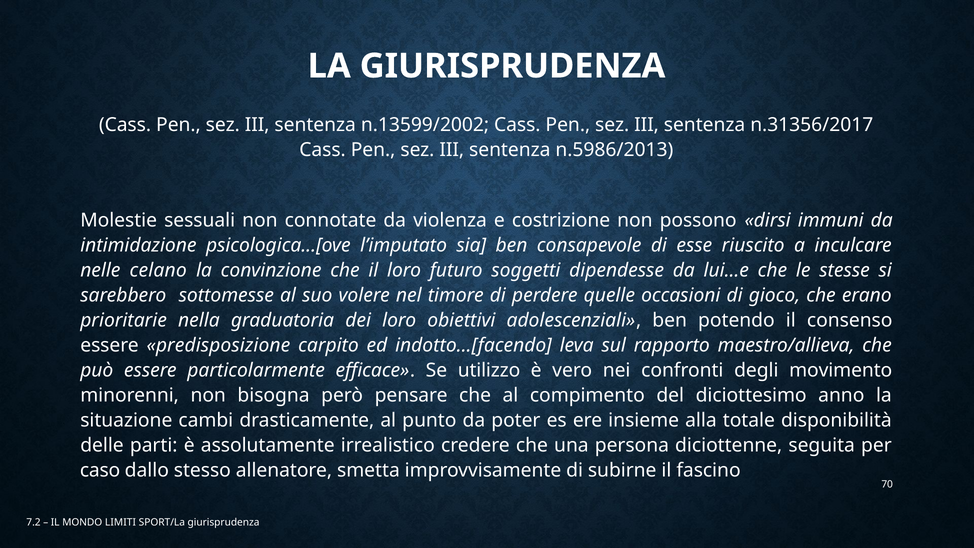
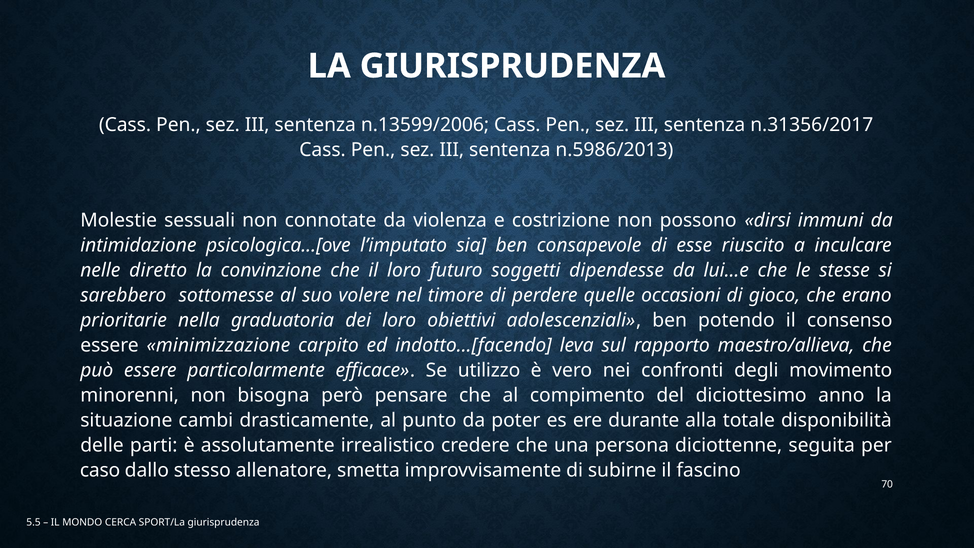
n.13599/2002: n.13599/2002 -> n.13599/2006
celano: celano -> diretto
predisposizione: predisposizione -> minimizzazione
insieme: insieme -> durante
7.2: 7.2 -> 5.5
LIMITI: LIMITI -> CERCA
